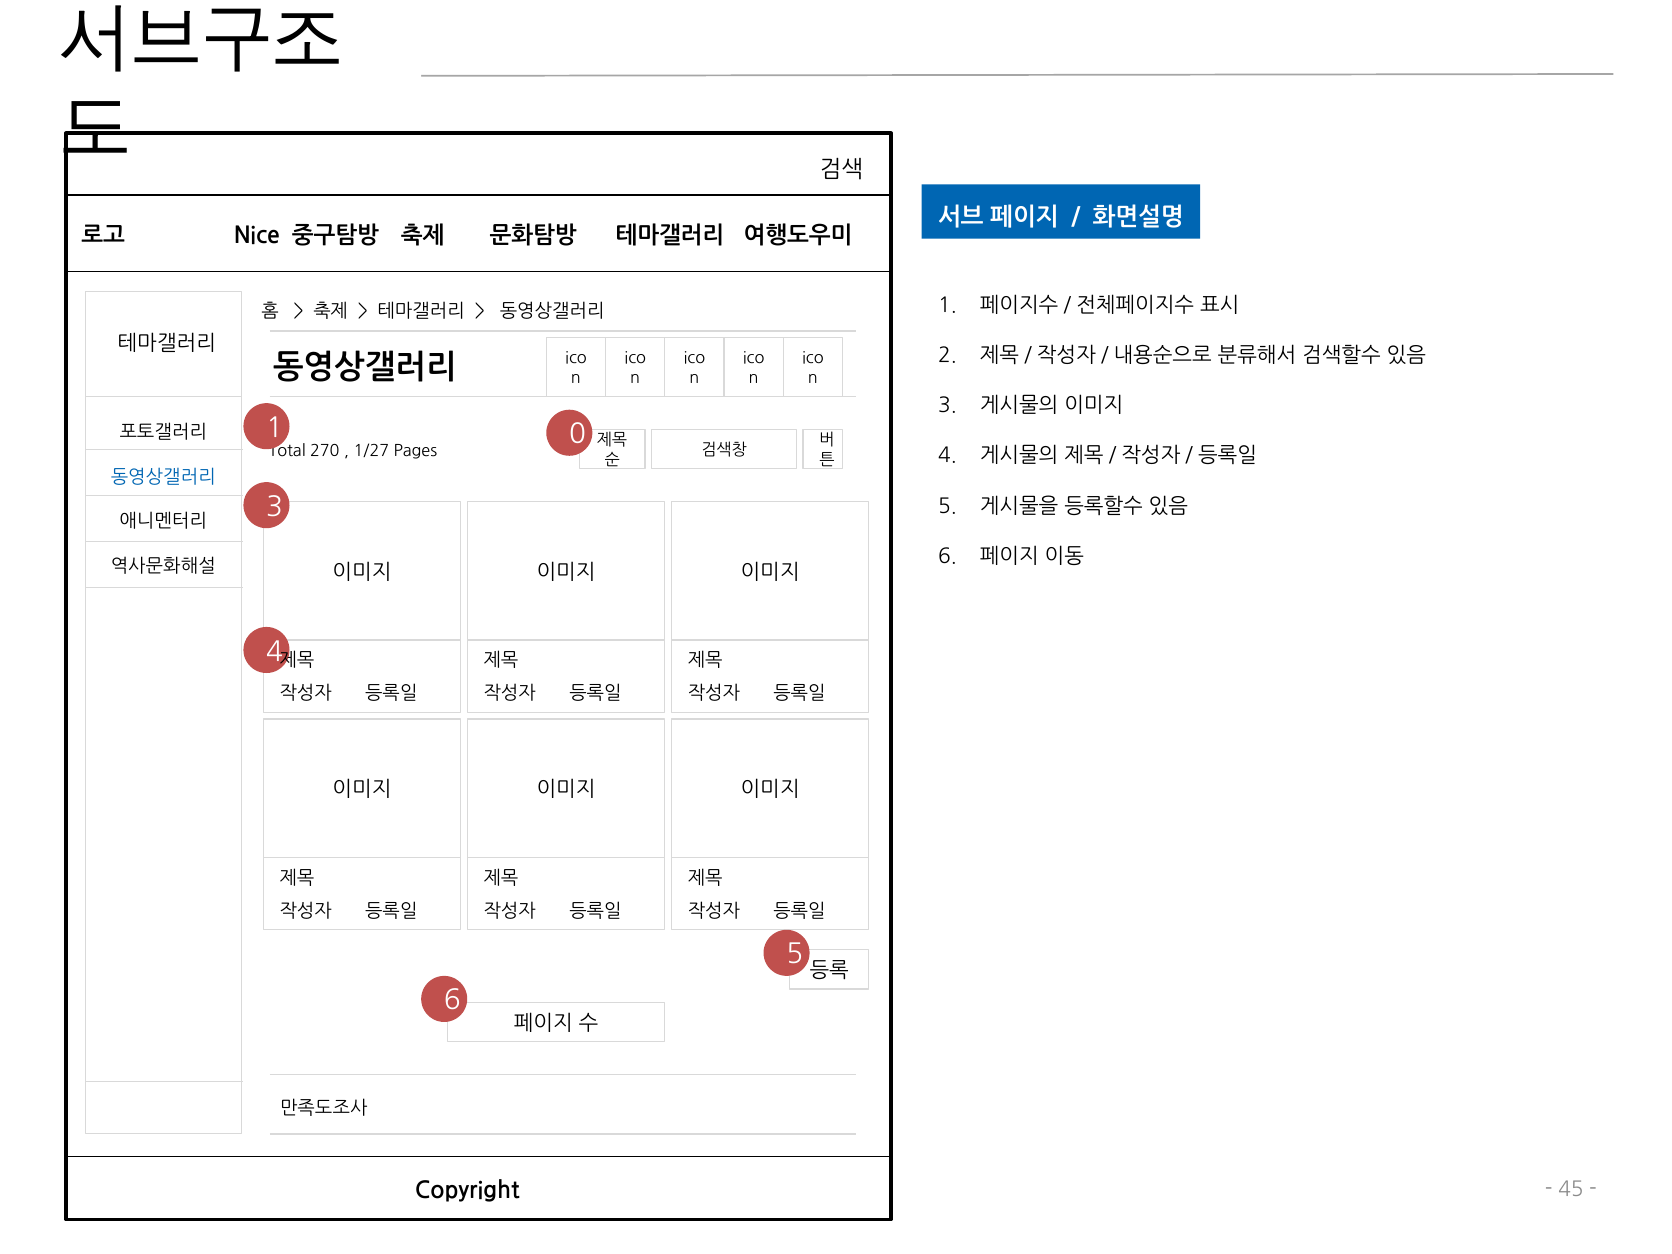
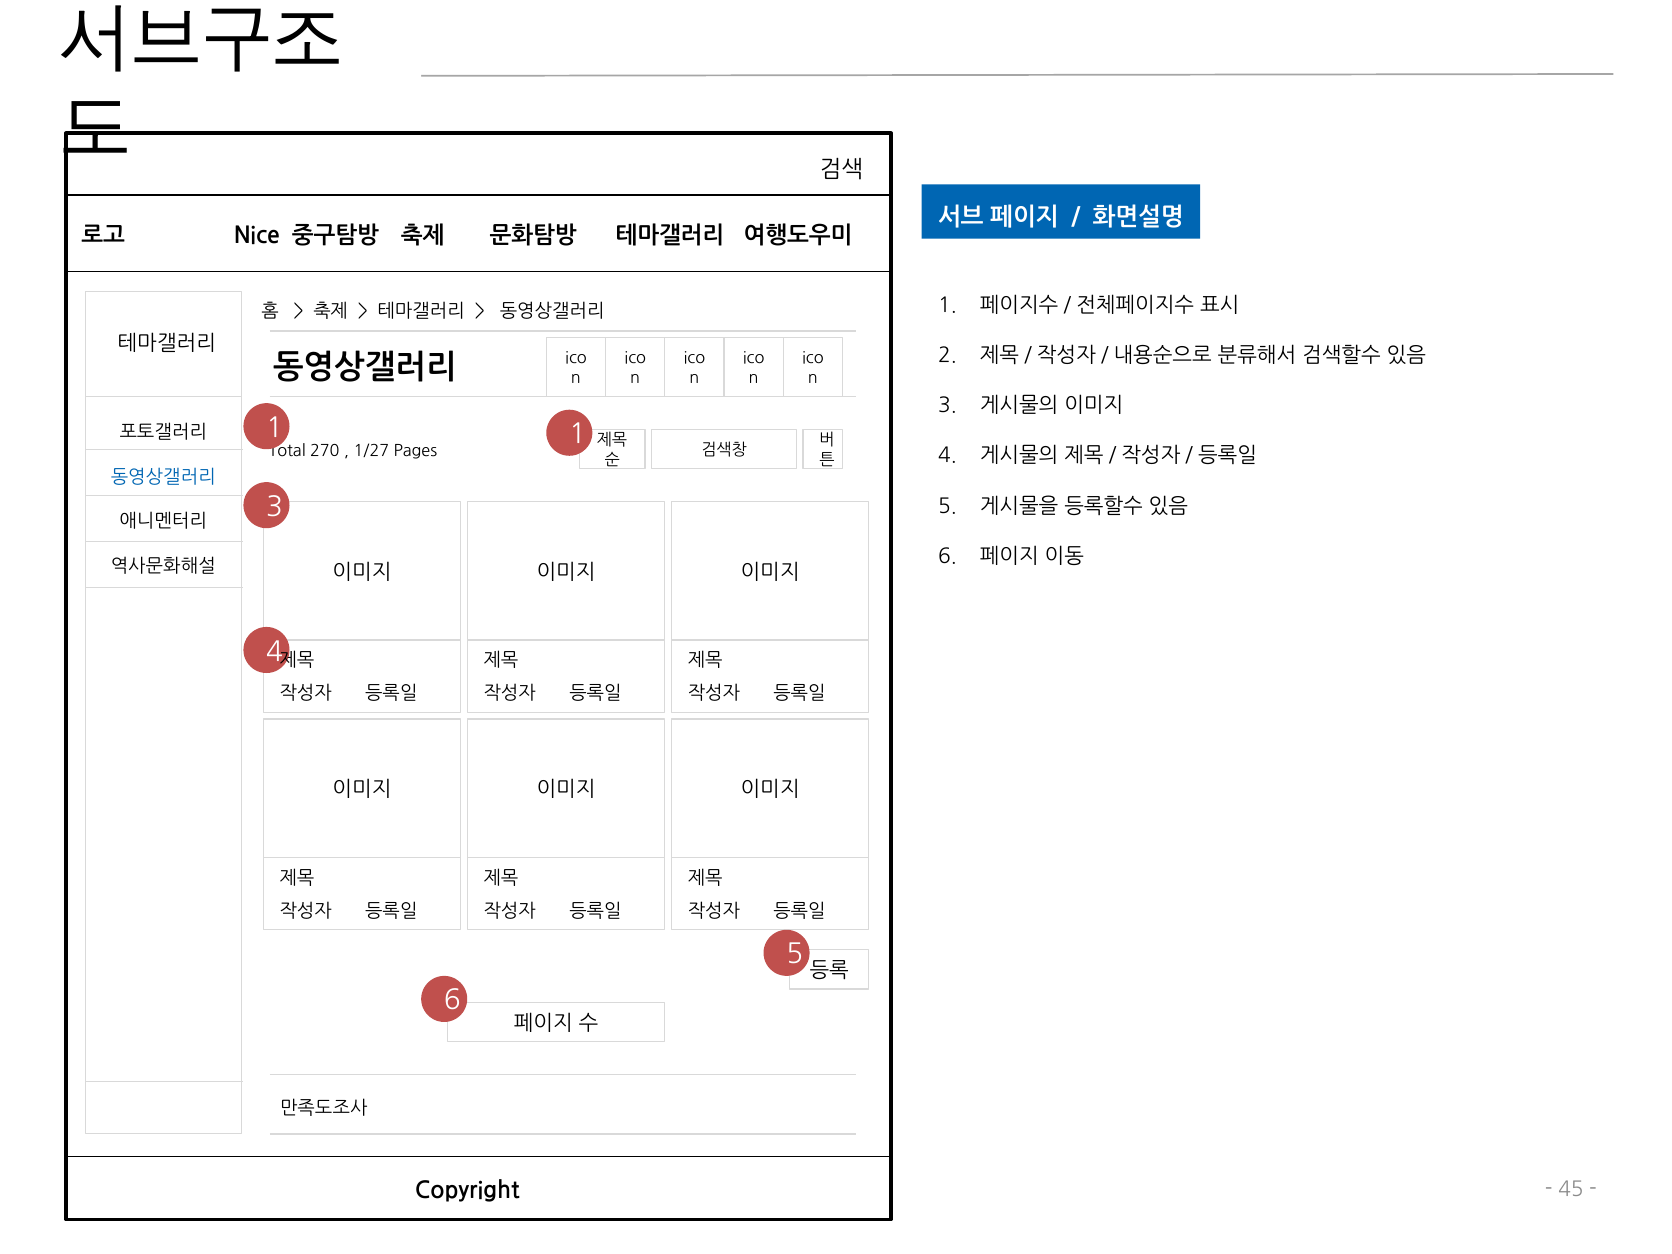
1 0: 0 -> 1
